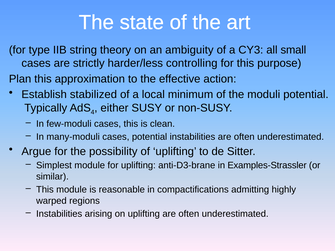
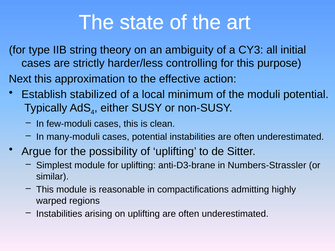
small: small -> initial
Plan: Plan -> Next
Examples-Strassler: Examples-Strassler -> Numbers-Strassler
